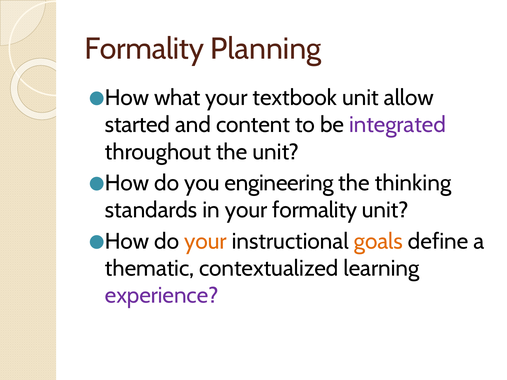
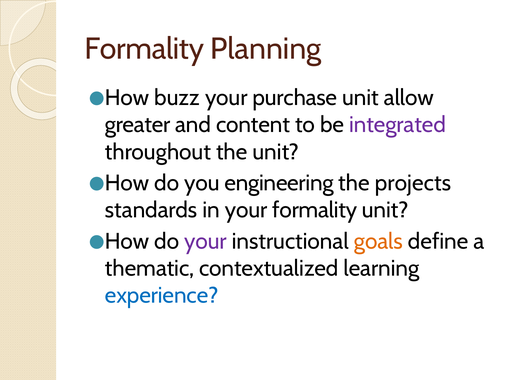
what: what -> buzz
textbook: textbook -> purchase
started: started -> greater
thinking: thinking -> projects
your at (206, 242) colour: orange -> purple
experience colour: purple -> blue
